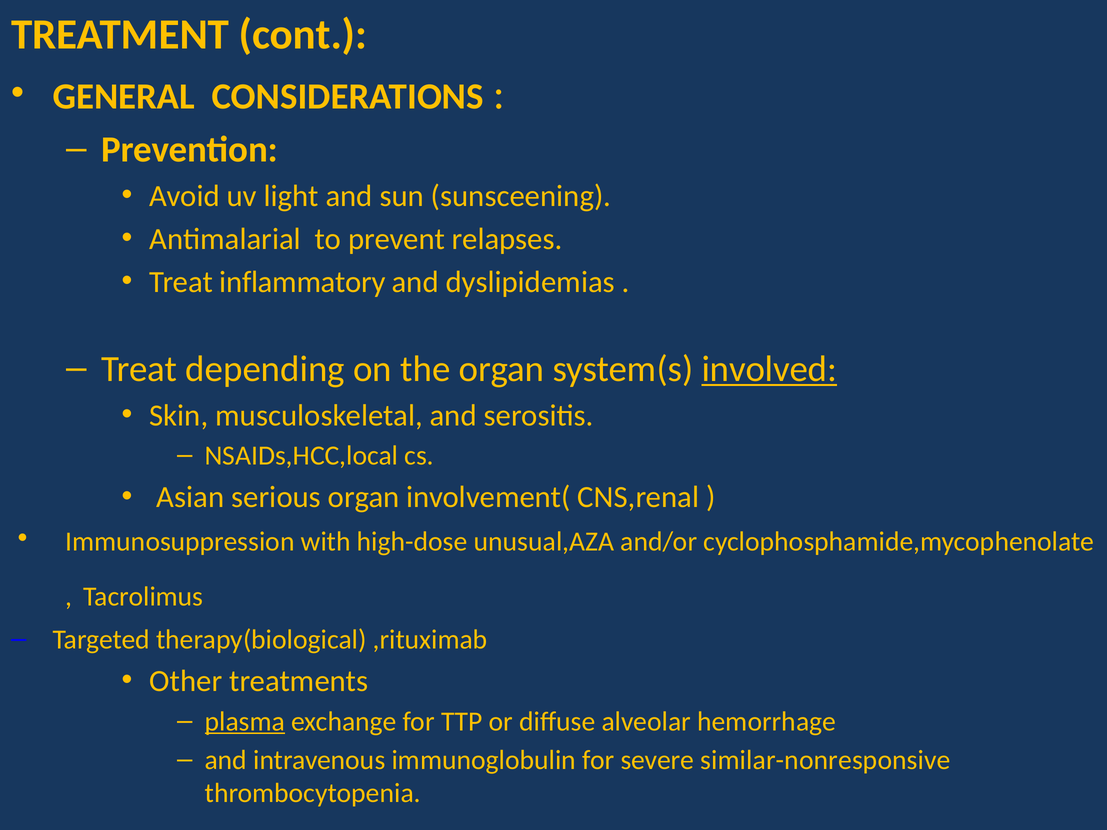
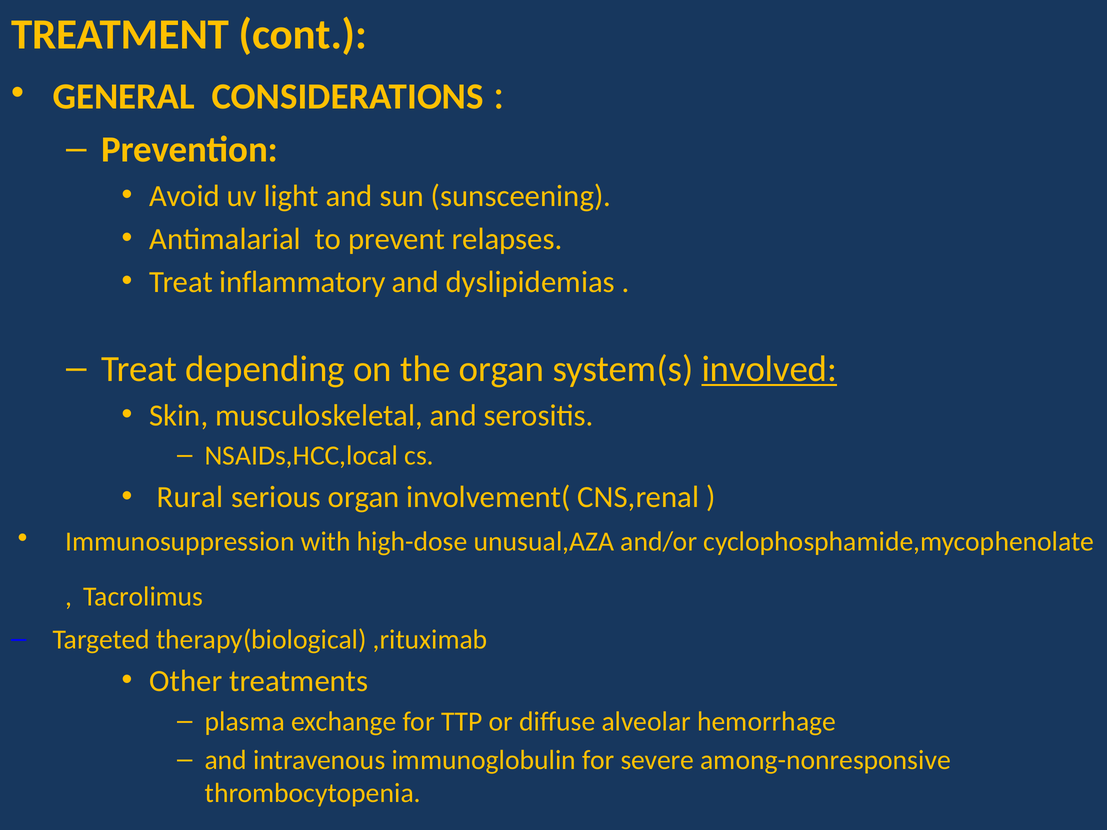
Asian: Asian -> Rural
plasma underline: present -> none
similar-nonresponsive: similar-nonresponsive -> among-nonresponsive
